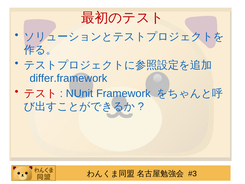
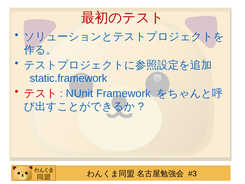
differ.framework: differ.framework -> static.framework
